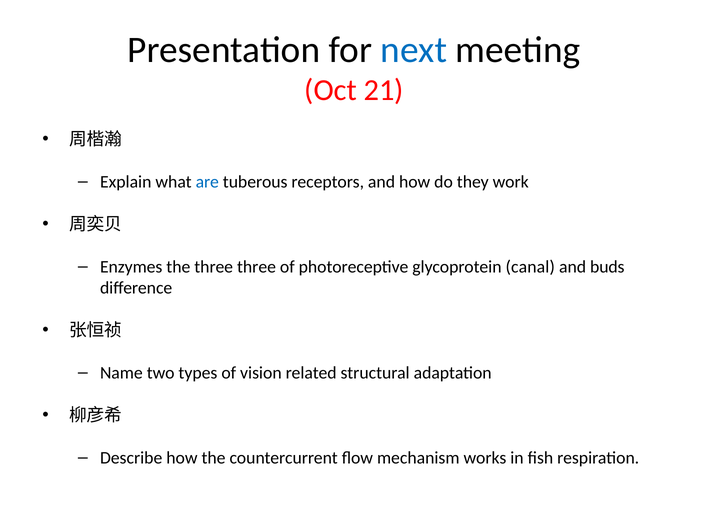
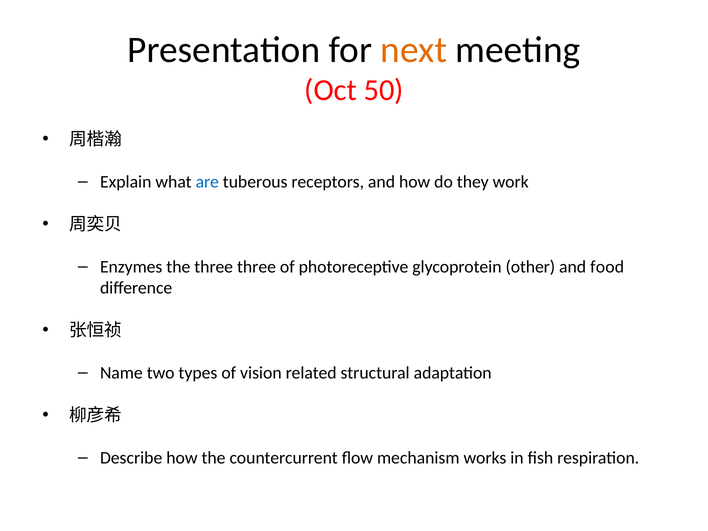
next colour: blue -> orange
21: 21 -> 50
canal: canal -> other
buds: buds -> food
